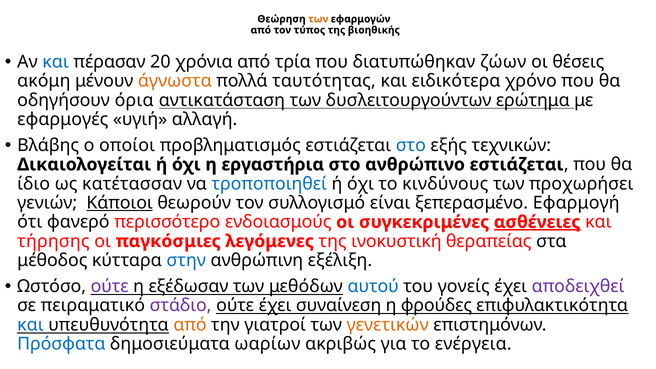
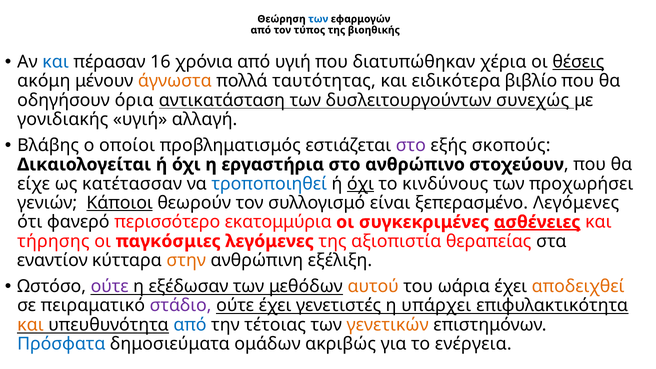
των at (318, 19) colour: orange -> blue
20: 20 -> 16
από τρία: τρία -> υγιή
ζώων: ζώων -> χέρια
θέσεις underline: none -> present
χρόνο: χρόνο -> βιβλίο
ερώτημα: ερώτημα -> συνεχώς
εφαρμογές: εφαρμογές -> γονιδιακής
στο at (411, 145) colour: blue -> purple
τεχνικών: τεχνικών -> σκοπούς
ανθρώπινο εστιάζεται: εστιάζεται -> στοχεύουν
ίδιο: ίδιο -> είχε
όχι at (360, 184) underline: none -> present
ξεπερασμένο Εφαρμογή: Εφαρμογή -> Λεγόμενες
ενδοιασμούς: ενδοιασμούς -> εκατομμύρια
ινοκυστική: ινοκυστική -> αξιοπιστία
μέθοδος: μέθοδος -> εναντίον
στην colour: blue -> orange
αυτού colour: blue -> orange
γονείς: γονείς -> ωάρια
αποδειχθεί colour: purple -> orange
συναίνεση: συναίνεση -> γενετιστές
φρούδες: φρούδες -> υπάρχει
και at (30, 325) colour: blue -> orange
από at (190, 325) colour: orange -> blue
γιατροί: γιατροί -> τέτοιας
ωαρίων: ωαρίων -> ομάδων
